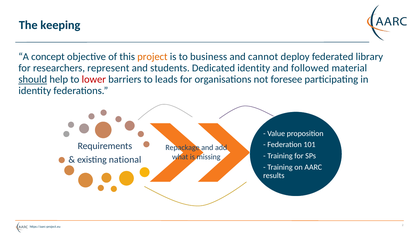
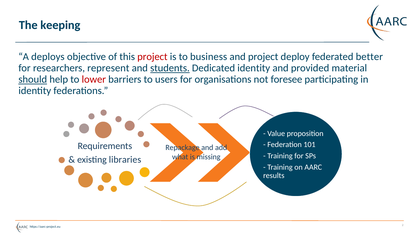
concept: concept -> deploys
project at (152, 57) colour: orange -> red
and cannot: cannot -> project
library: library -> better
students underline: none -> present
followed: followed -> provided
leads: leads -> users
national: national -> libraries
